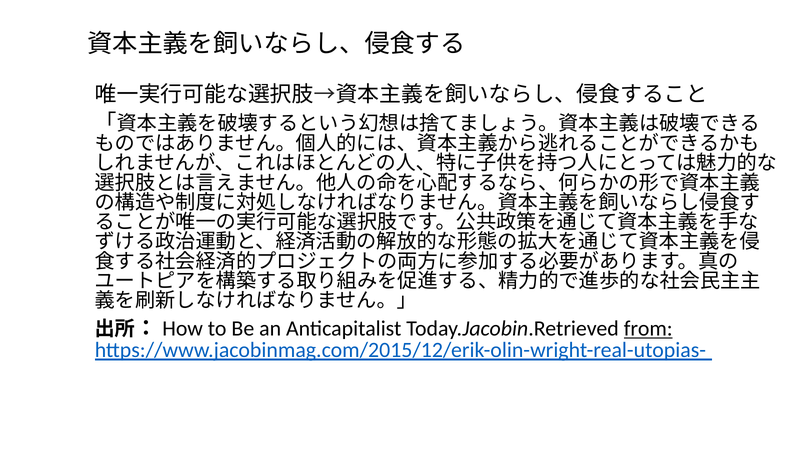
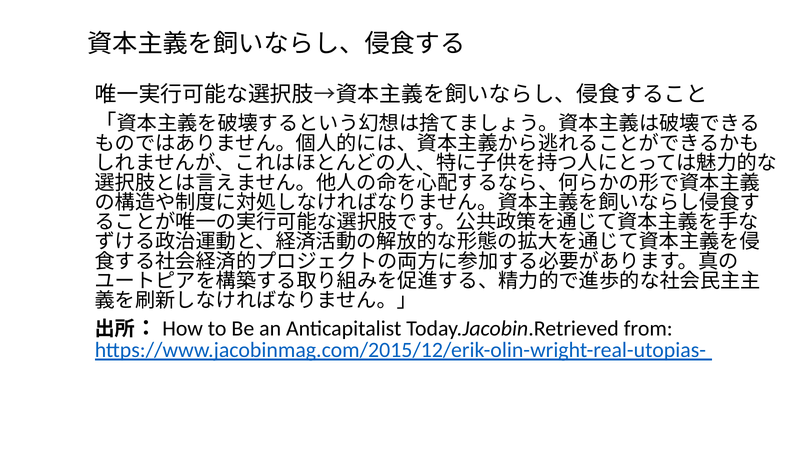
from underline: present -> none
